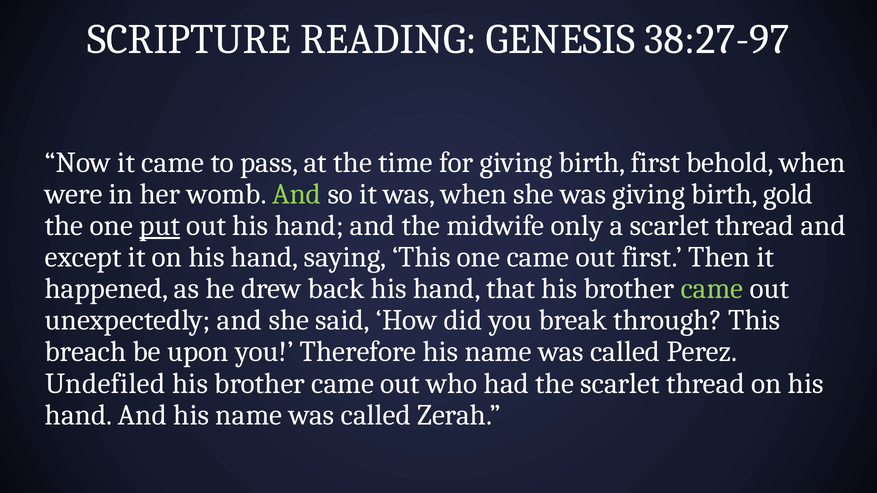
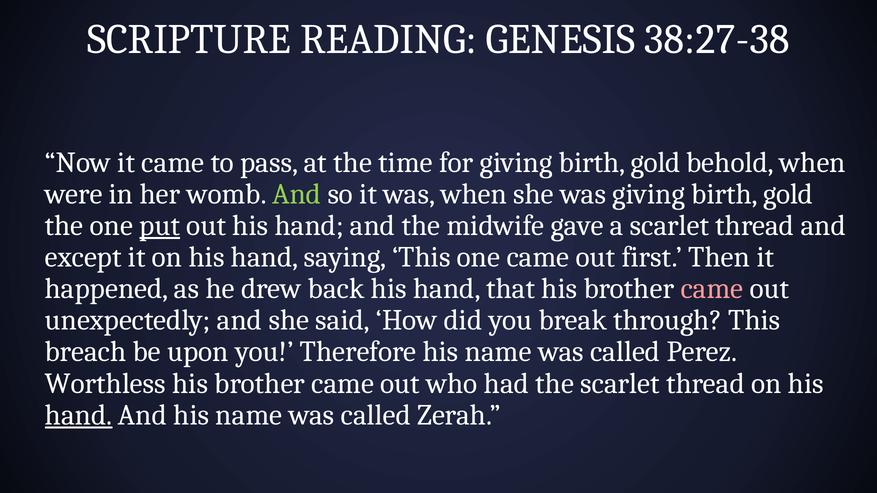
38:27-97: 38:27-97 -> 38:27-38
for giving birth first: first -> gold
only: only -> gave
came at (712, 289) colour: light green -> pink
Undefiled: Undefiled -> Worthless
hand at (79, 415) underline: none -> present
